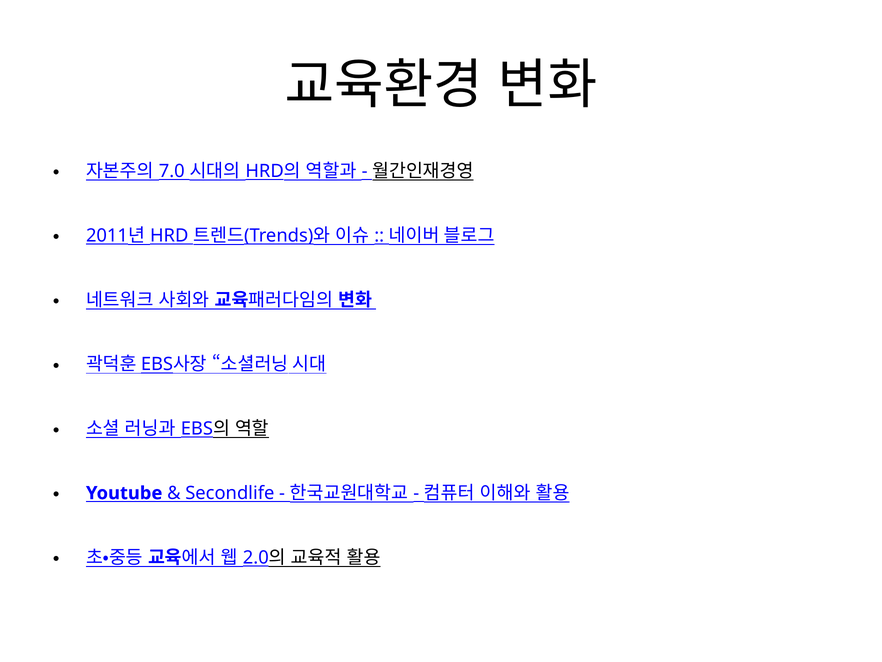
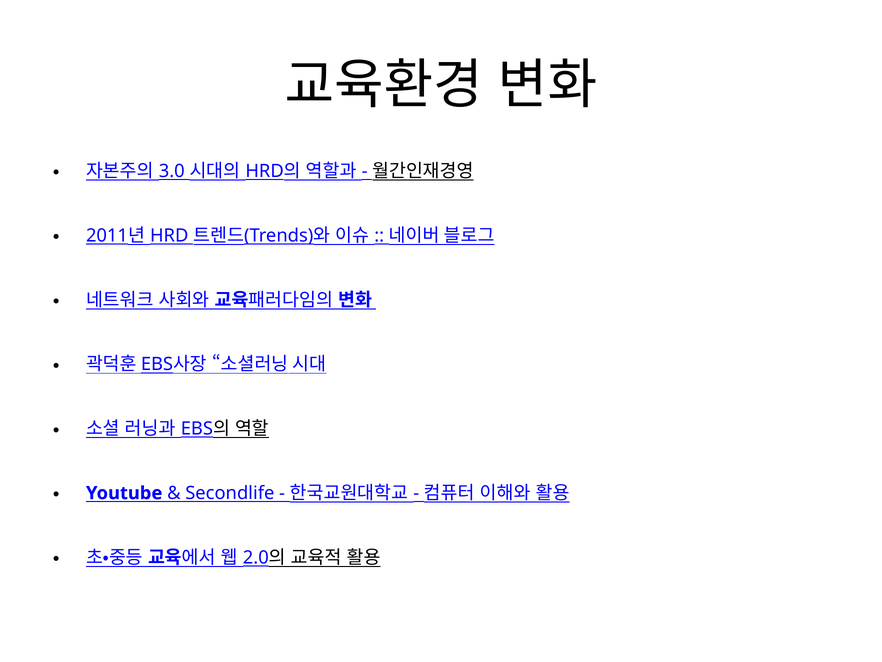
7.0: 7.0 -> 3.0
